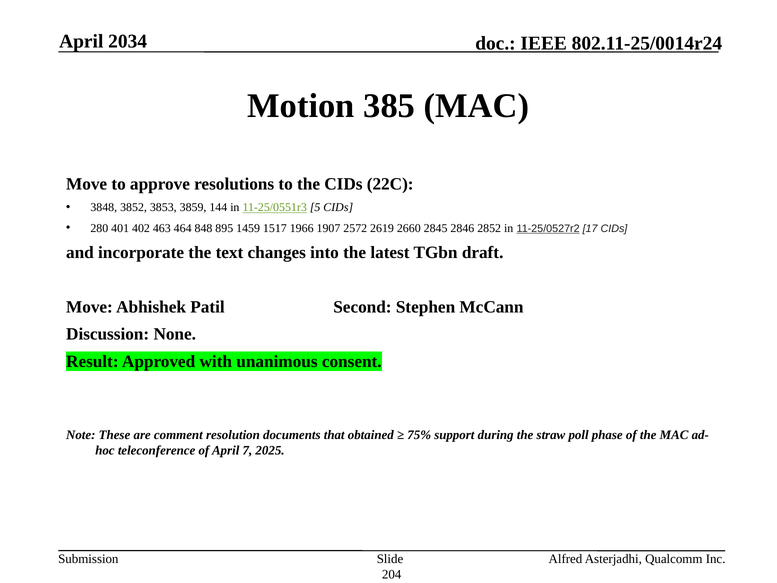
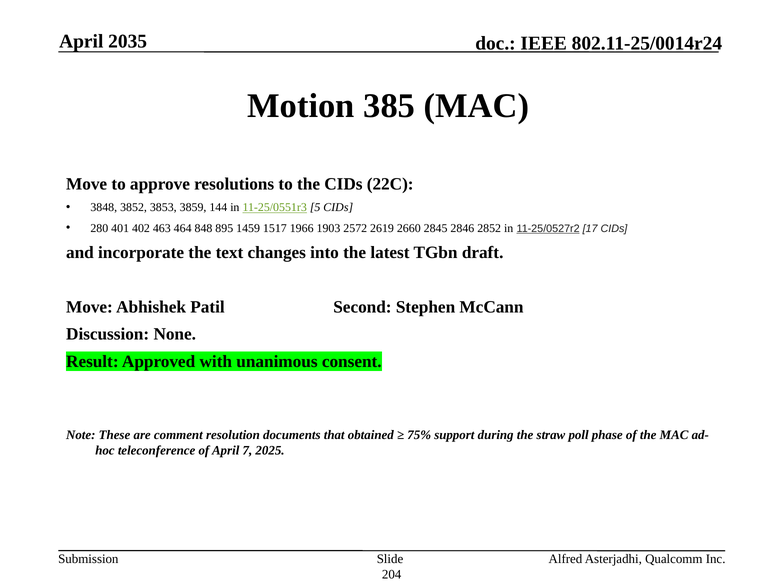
2034: 2034 -> 2035
1907: 1907 -> 1903
